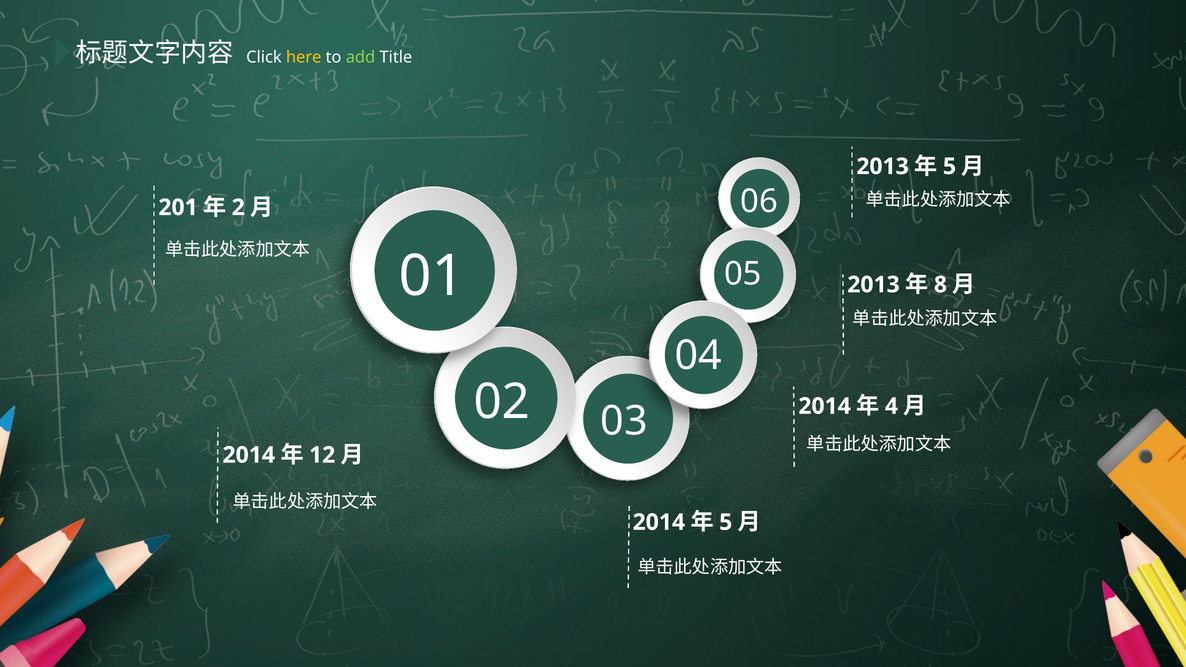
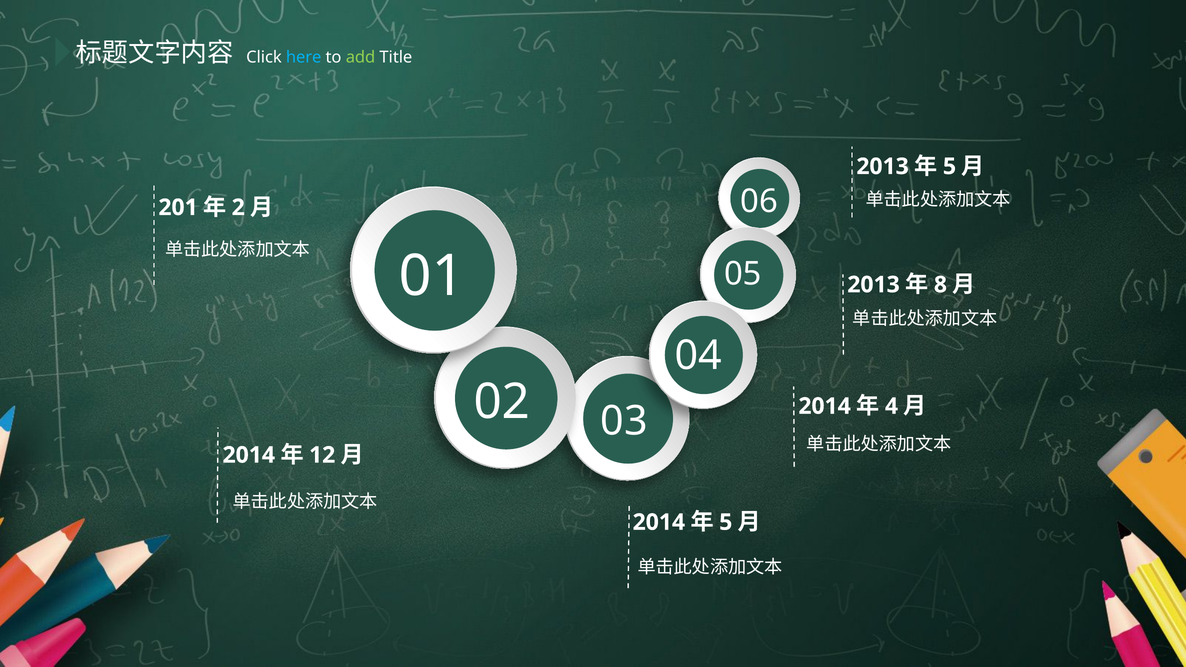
here colour: yellow -> light blue
